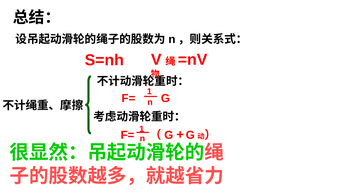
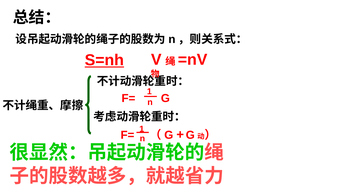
S=nh underline: none -> present
